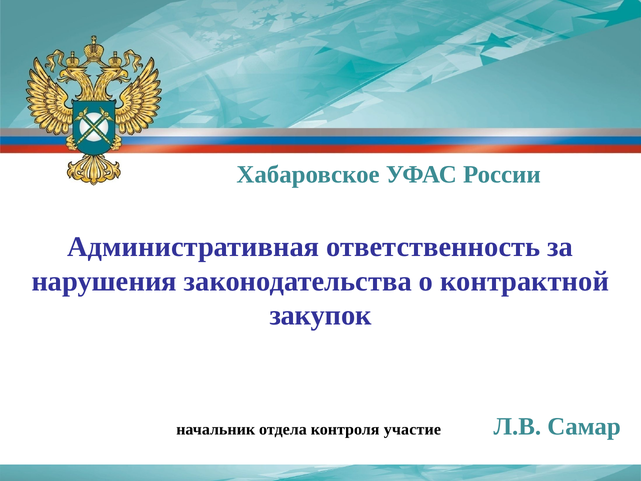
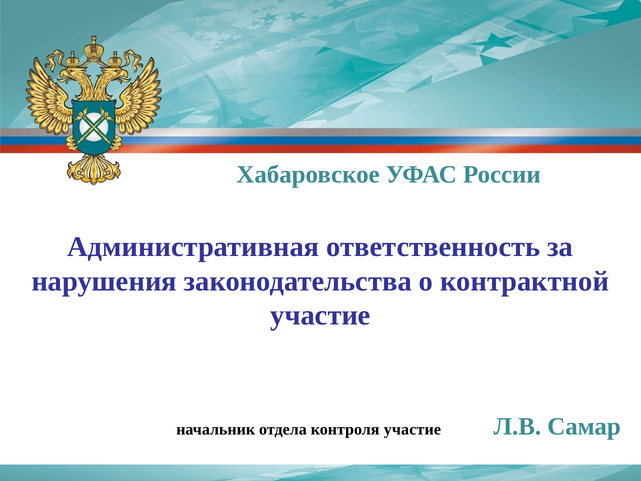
закупок at (321, 315): закупок -> участие
